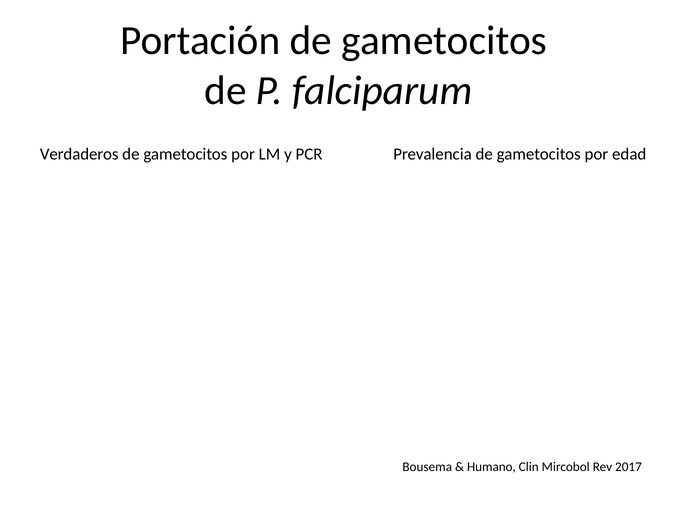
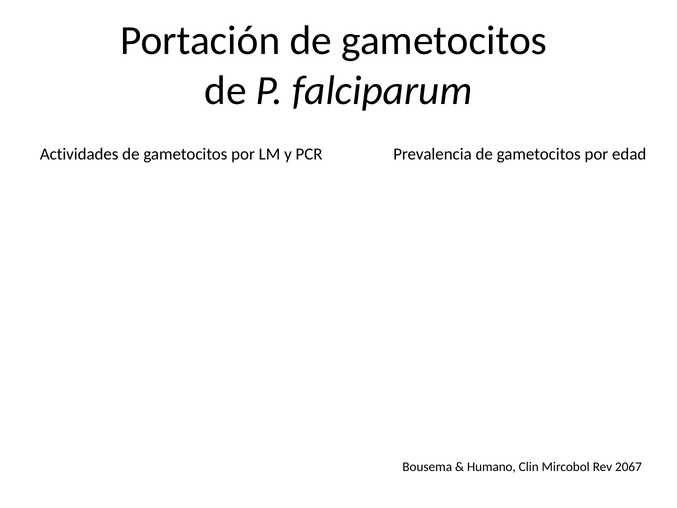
Verdaderos: Verdaderos -> Actividades
2017: 2017 -> 2067
